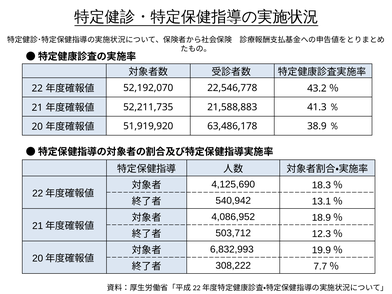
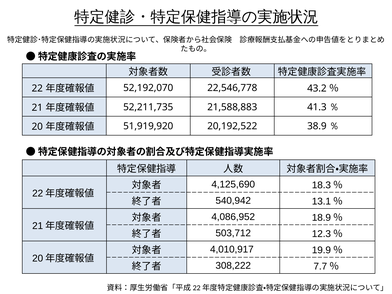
63,486,178: 63,486,178 -> 20,192,522
6,832,993: 6,832,993 -> 4,010,917
